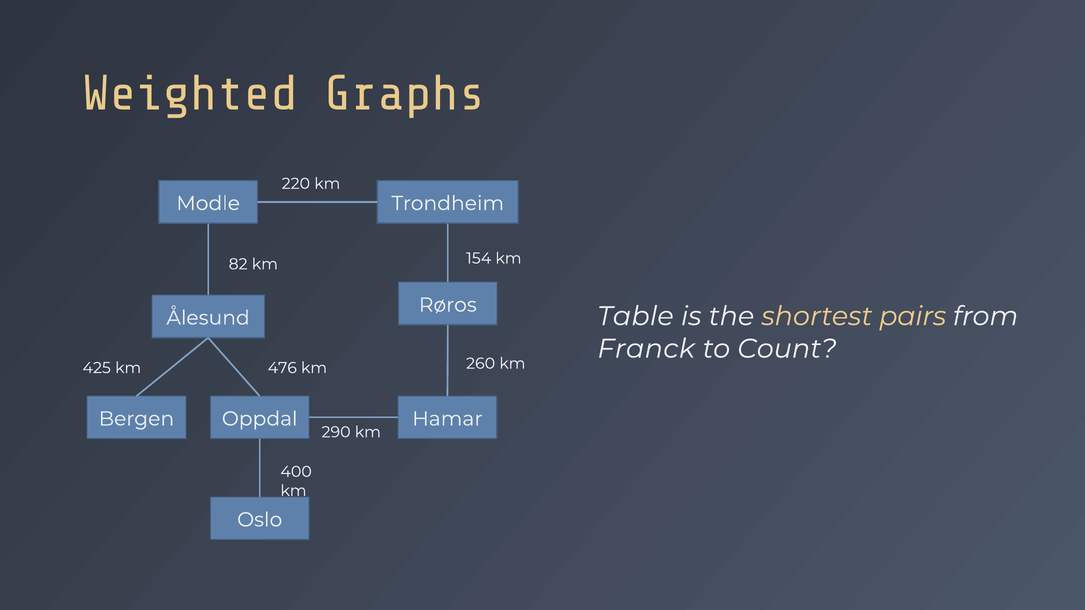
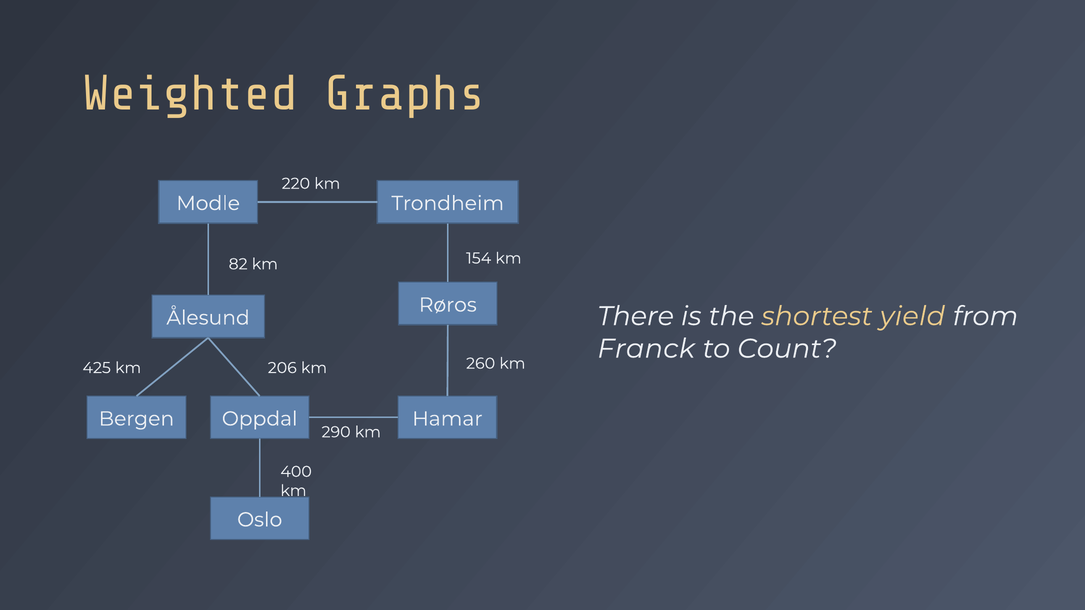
Table: Table -> There
pairs: pairs -> yield
476: 476 -> 206
